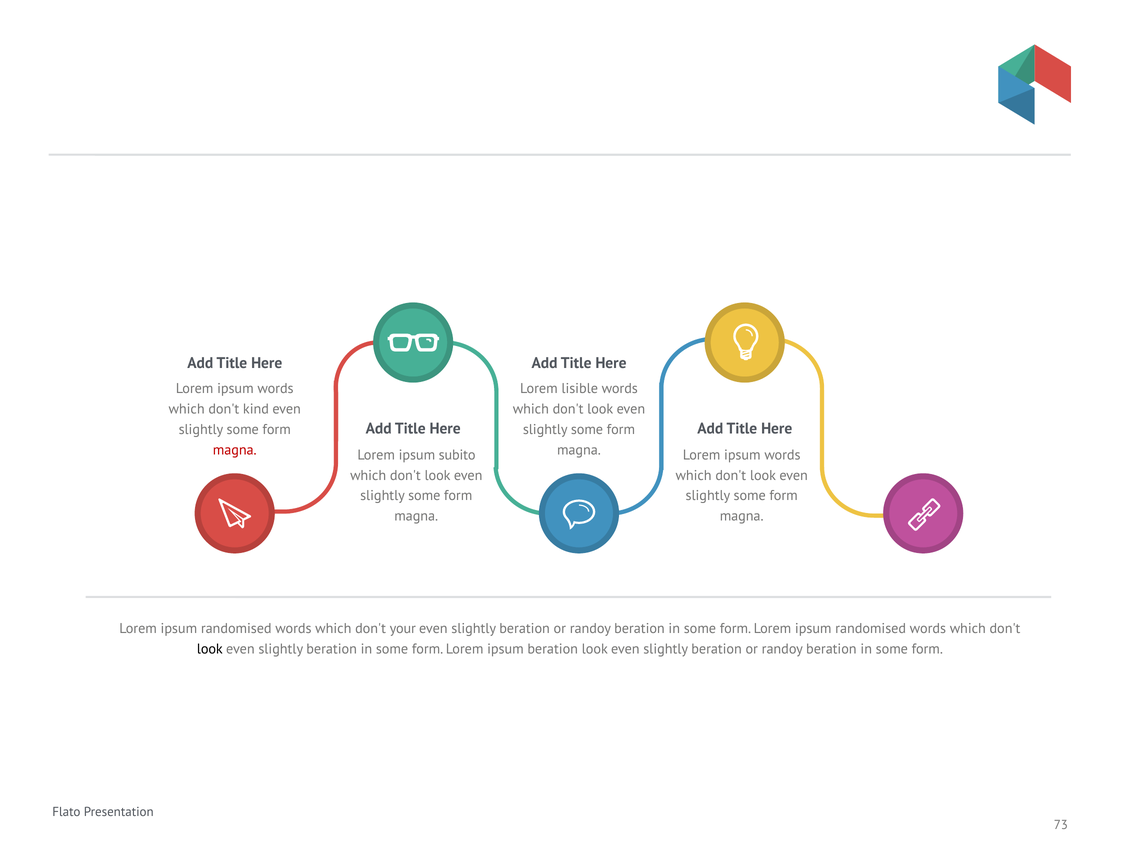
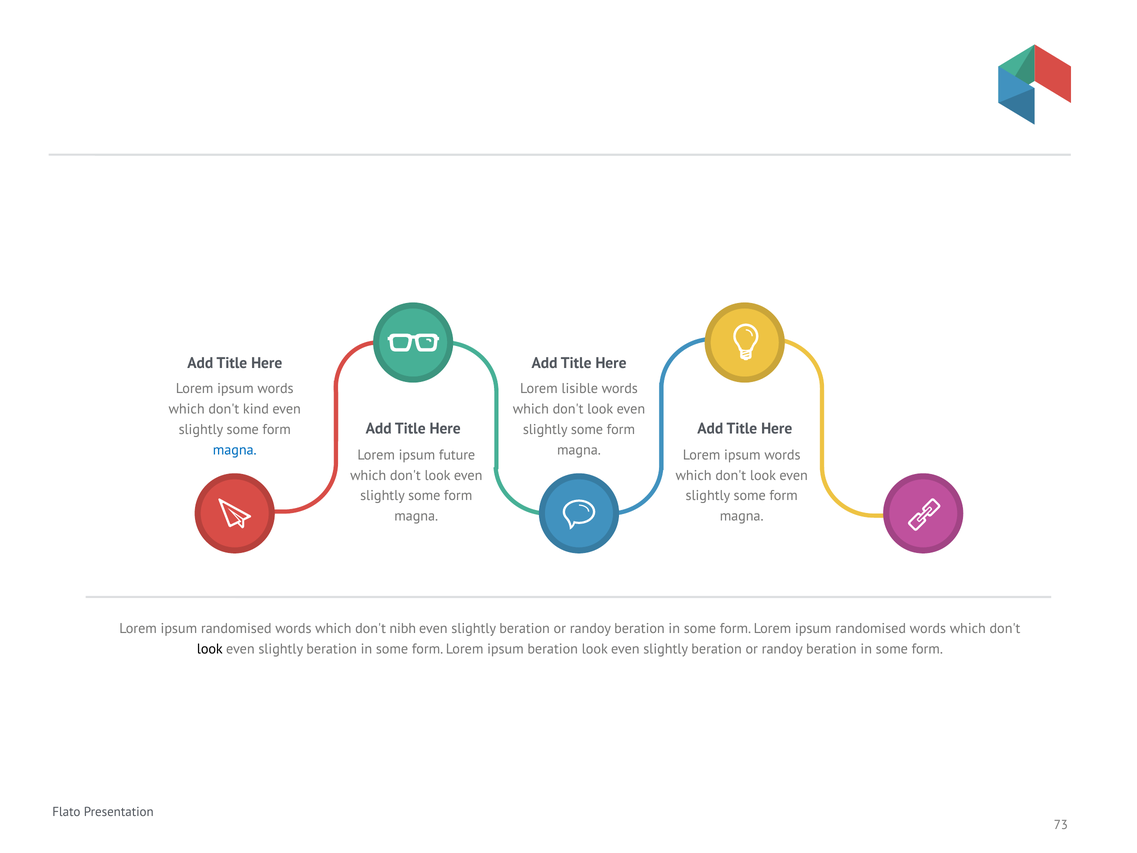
magna at (235, 450) colour: red -> blue
subito: subito -> future
your: your -> nibh
